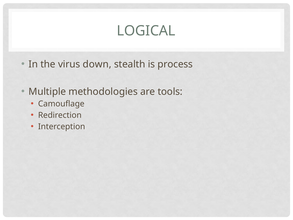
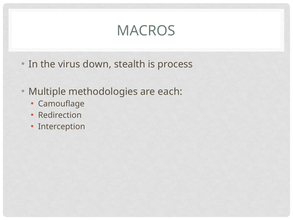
LOGICAL: LOGICAL -> MACROS
tools: tools -> each
